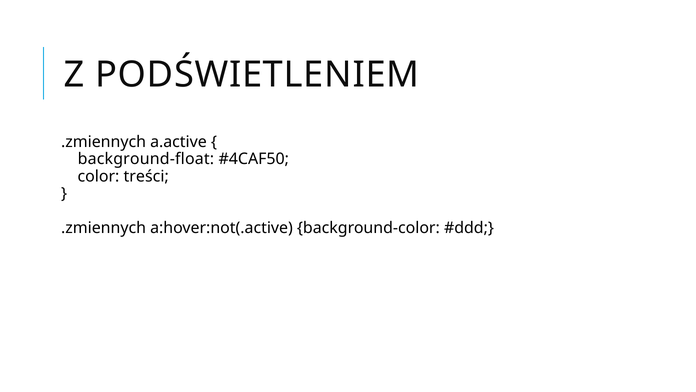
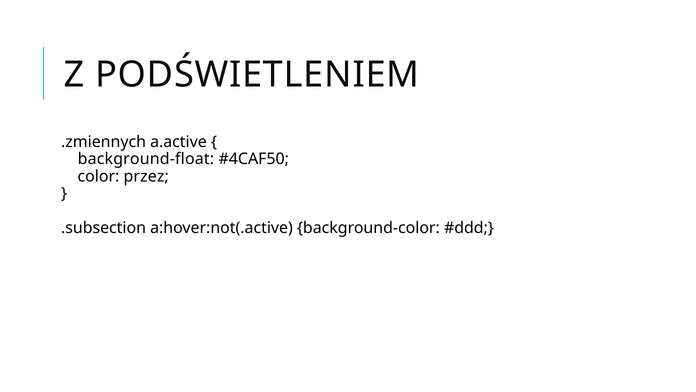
treści: treści -> przez
.zmiennych at (104, 228): .zmiennych -> .subsection
